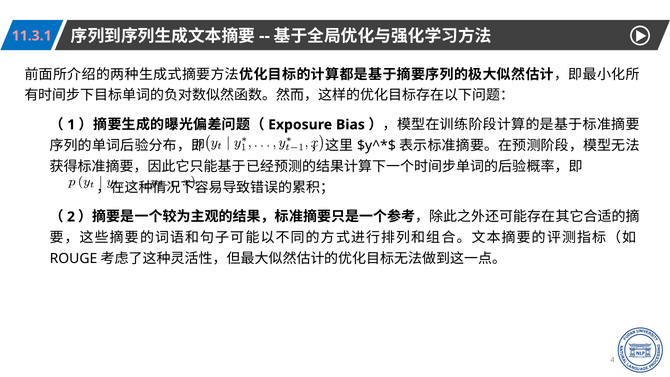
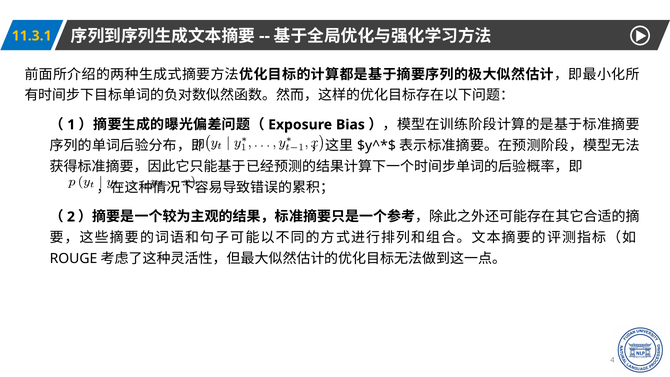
11.3.1 colour: pink -> yellow
